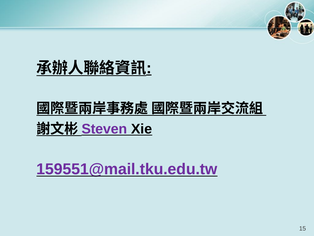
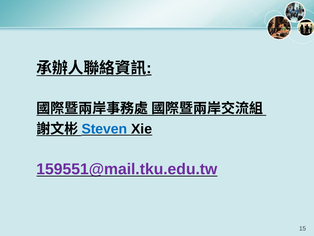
Steven colour: purple -> blue
